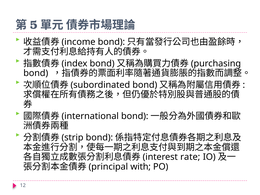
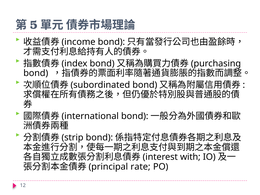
rate: rate -> with
with: with -> rate
